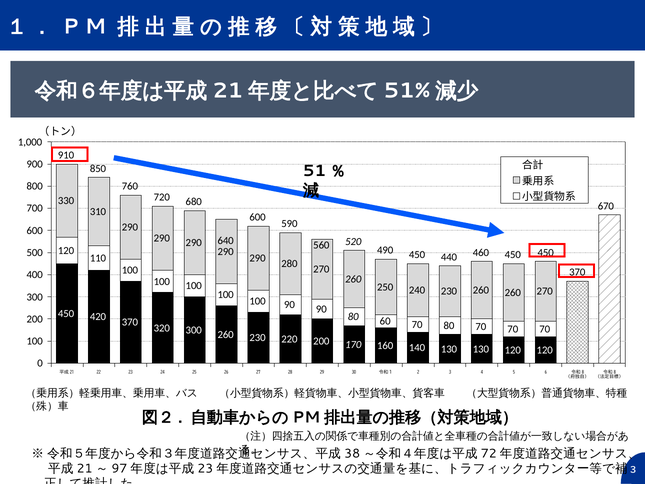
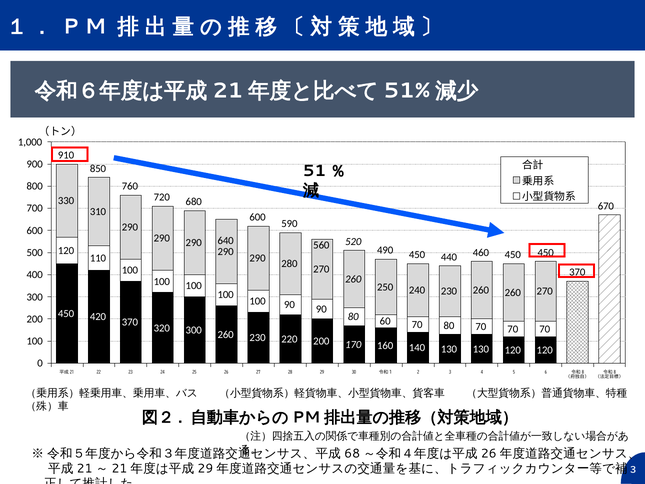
38: 38 -> 68
72 at (489, 453): 72 -> 26
97 at (119, 468): 97 -> 21
23 at (205, 468): 23 -> 29
